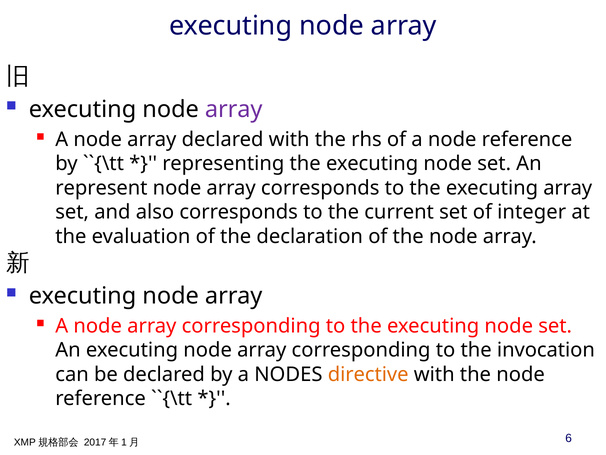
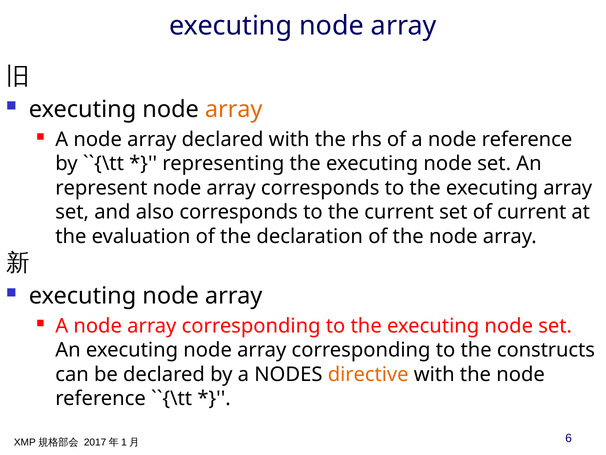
array at (234, 109) colour: purple -> orange
of integer: integer -> current
invocation: invocation -> constructs
